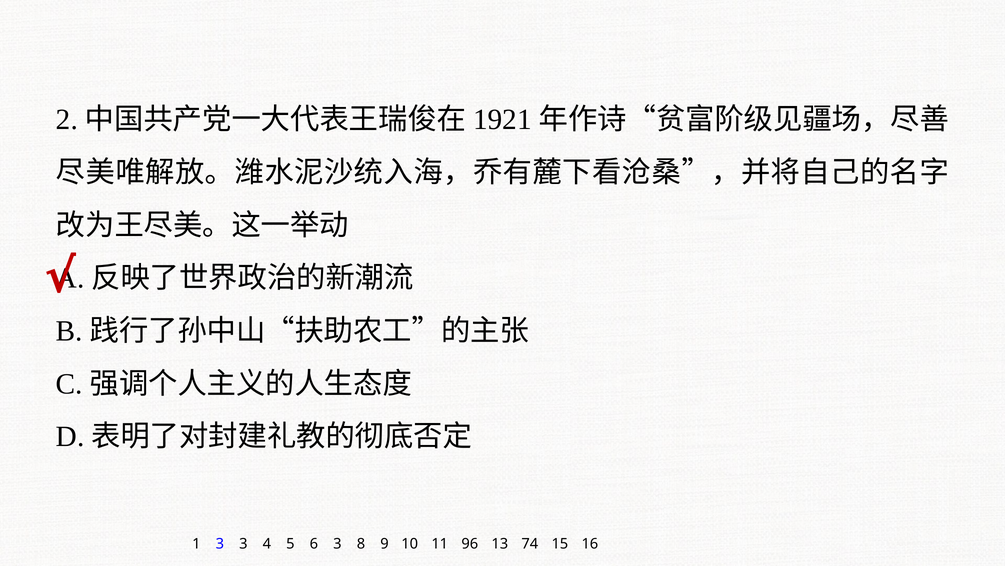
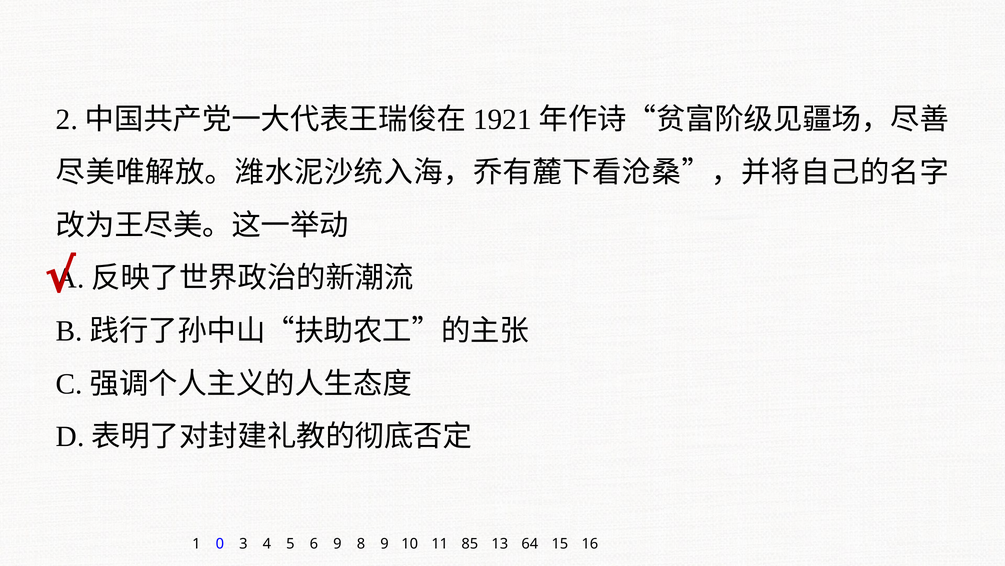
1 3: 3 -> 0
6 3: 3 -> 9
96: 96 -> 85
74: 74 -> 64
